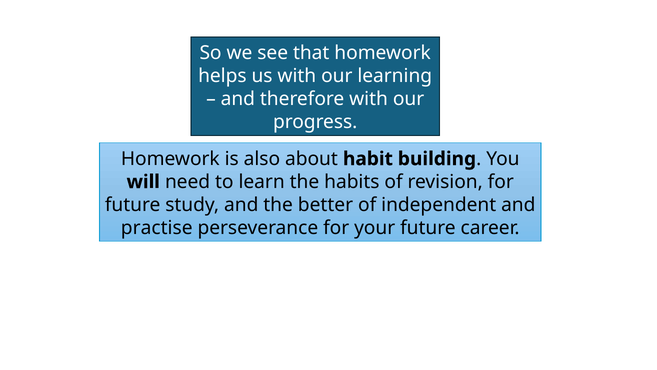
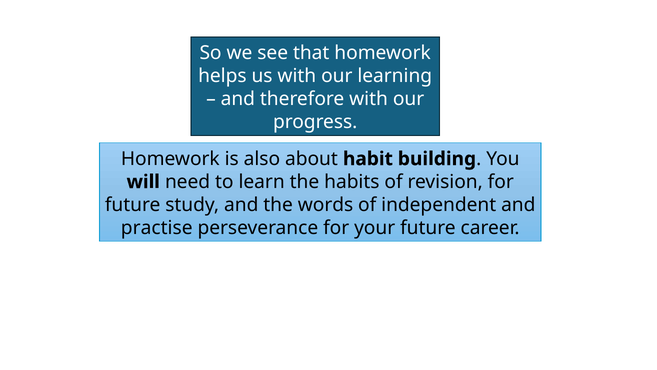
better: better -> words
